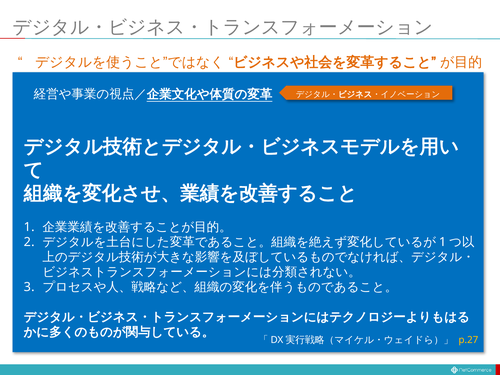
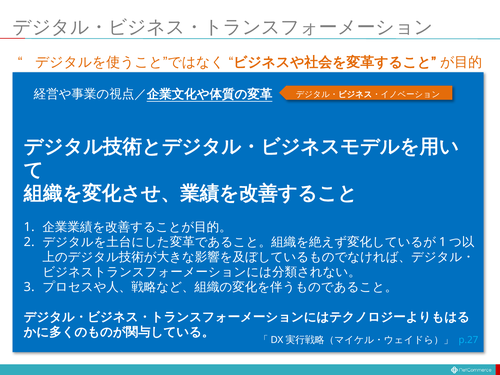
p.27 colour: yellow -> light blue
